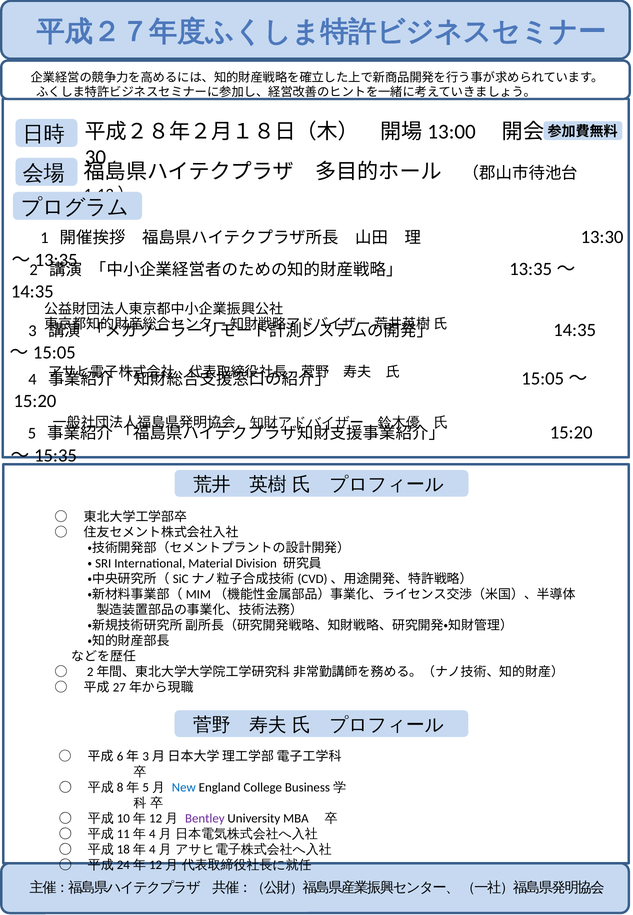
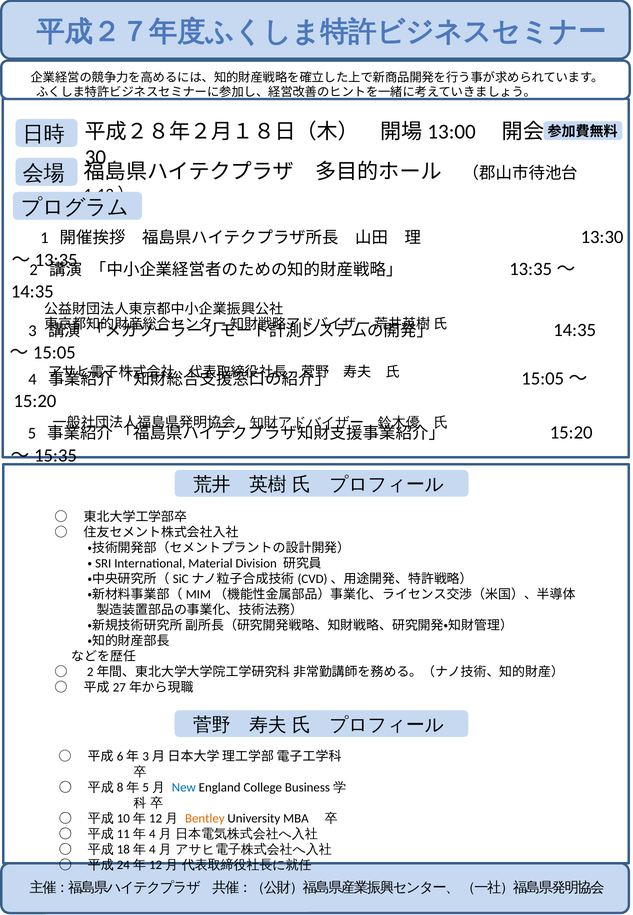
Bentley colour: purple -> orange
